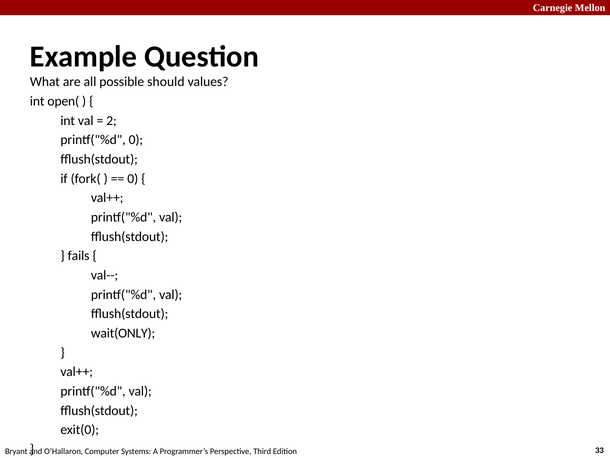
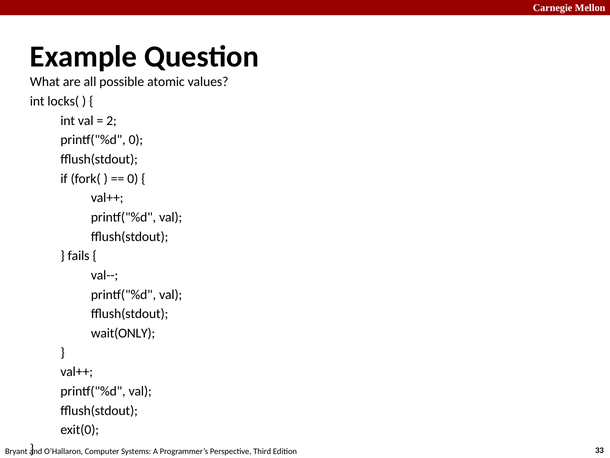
should: should -> atomic
open(: open( -> locks(
